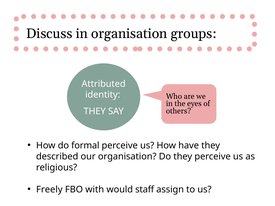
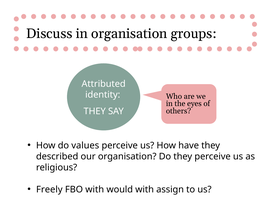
formal: formal -> values
would staff: staff -> with
